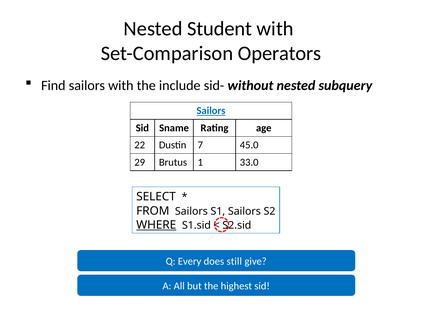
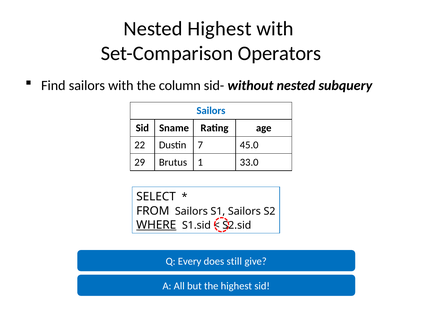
Nested Student: Student -> Highest
include: include -> column
Sailors at (211, 111) underline: present -> none
